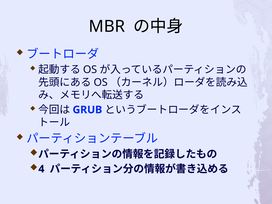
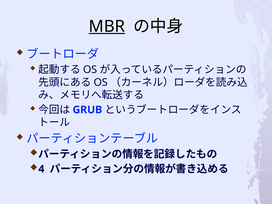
MBR underline: none -> present
